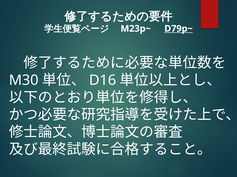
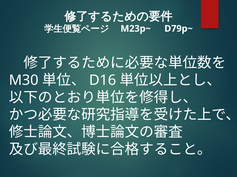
D79p~ underline: present -> none
